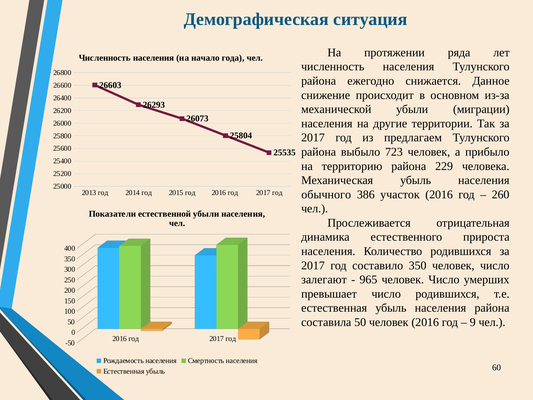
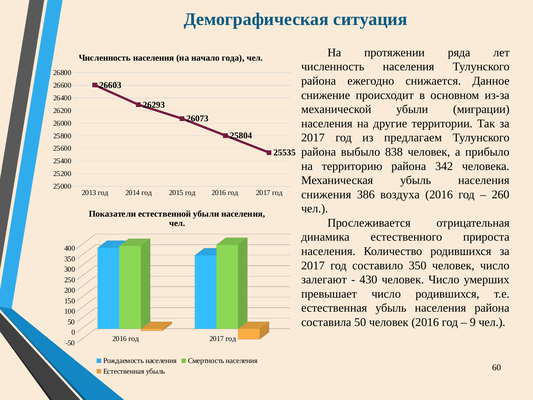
723: 723 -> 838
229: 229 -> 342
обычного: обычного -> снижения
участок: участок -> воздуха
965: 965 -> 430
